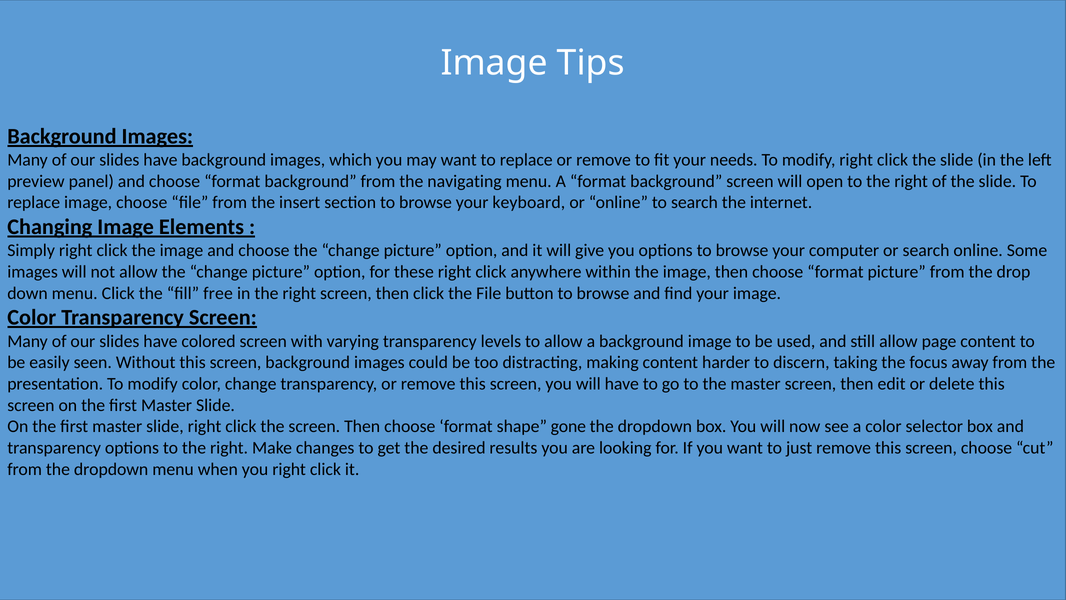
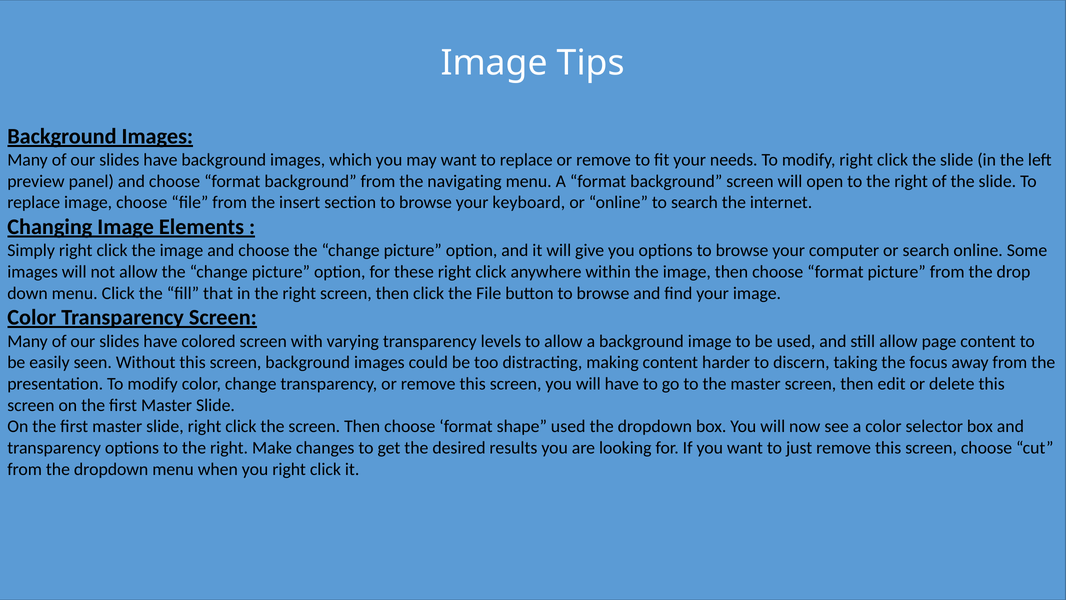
free: free -> that
shape gone: gone -> used
